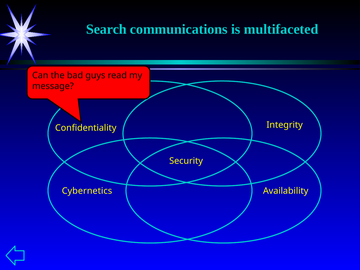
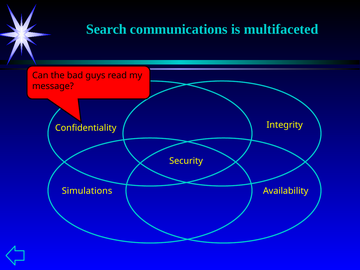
Cybernetics: Cybernetics -> Simulations
